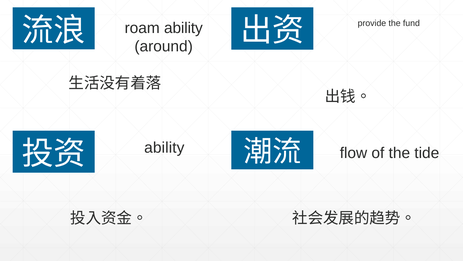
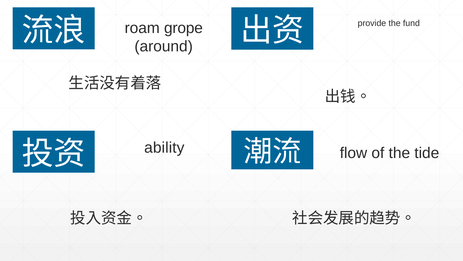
roam ability: ability -> grope
